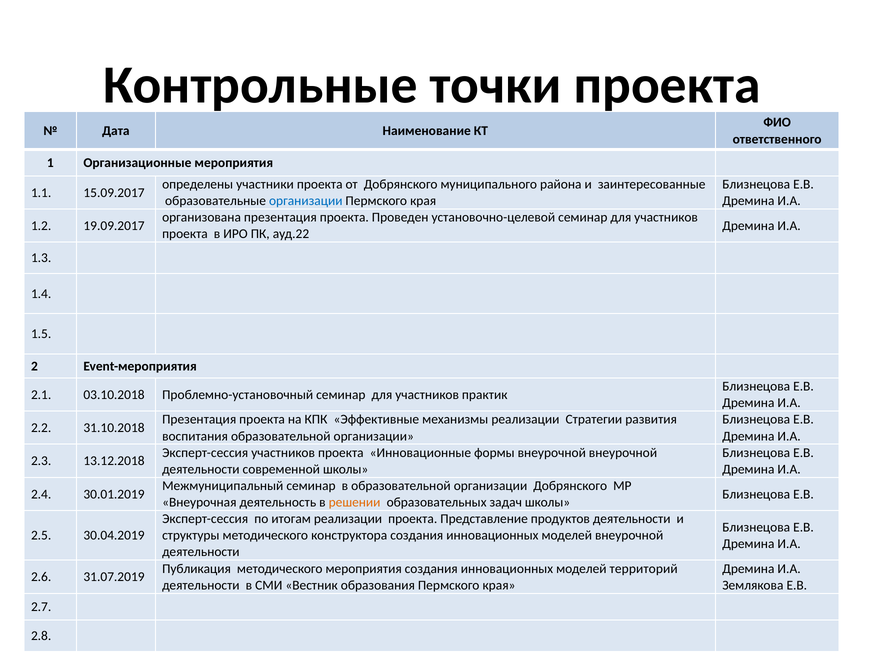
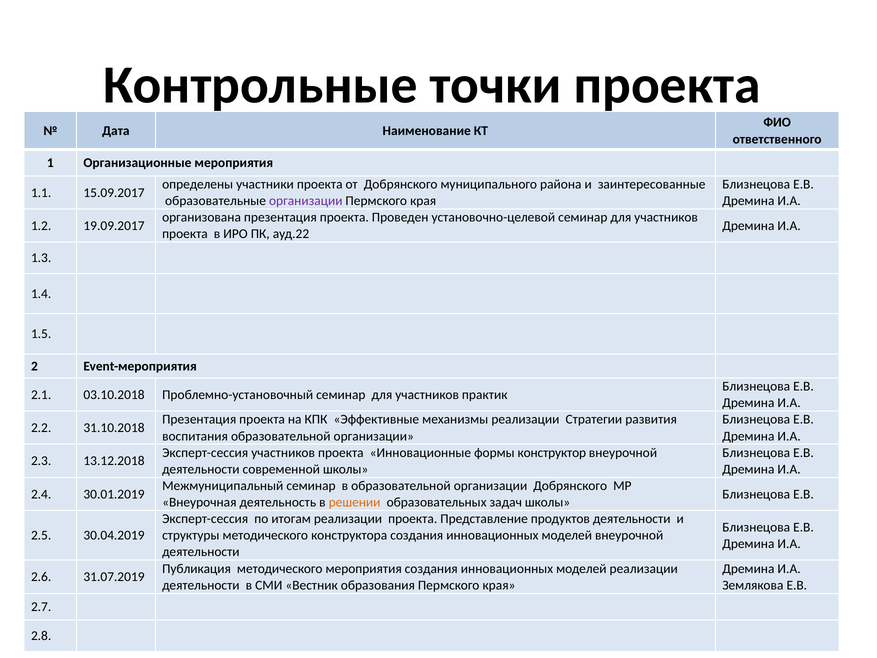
организации at (306, 201) colour: blue -> purple
формы внеурочной: внеурочной -> конструктор
моделей территорий: территорий -> реализации
